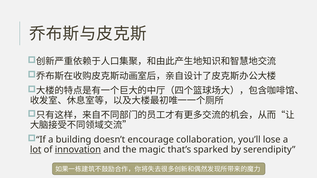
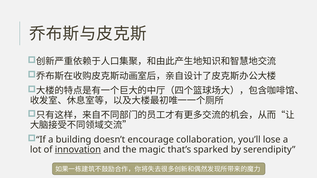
lot underline: present -> none
